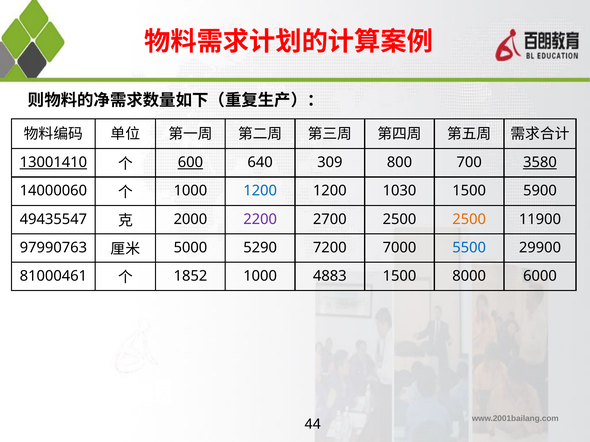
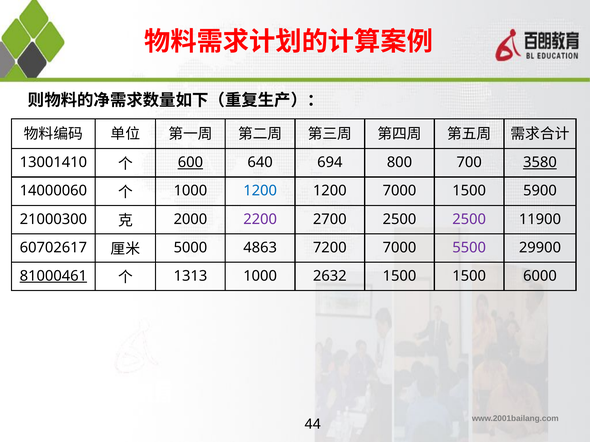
13001410 underline: present -> none
309: 309 -> 694
1200 1030: 1030 -> 7000
49435547: 49435547 -> 21000300
2500 at (469, 219) colour: orange -> purple
97990763: 97990763 -> 60702617
5290: 5290 -> 4863
5500 colour: blue -> purple
81000461 underline: none -> present
1852: 1852 -> 1313
4883: 4883 -> 2632
1500 8000: 8000 -> 1500
